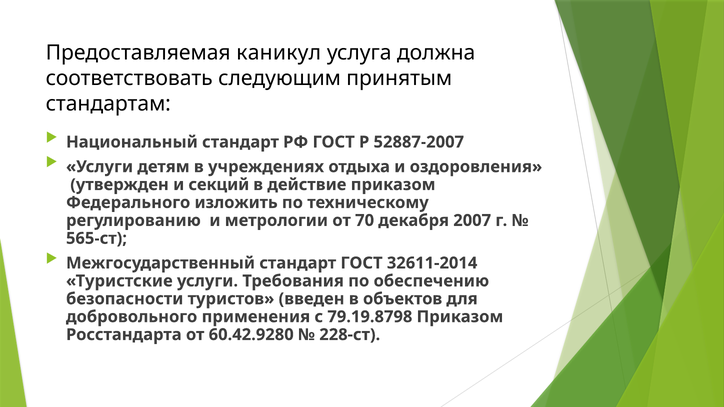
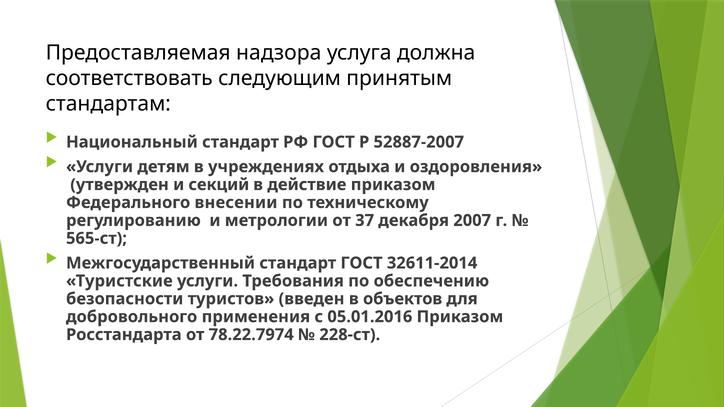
каникул: каникул -> надзора
изложить: изложить -> внесении
70: 70 -> 37
79.19.8798: 79.19.8798 -> 05.01.2016
60.42.9280: 60.42.9280 -> 78.22.7974
